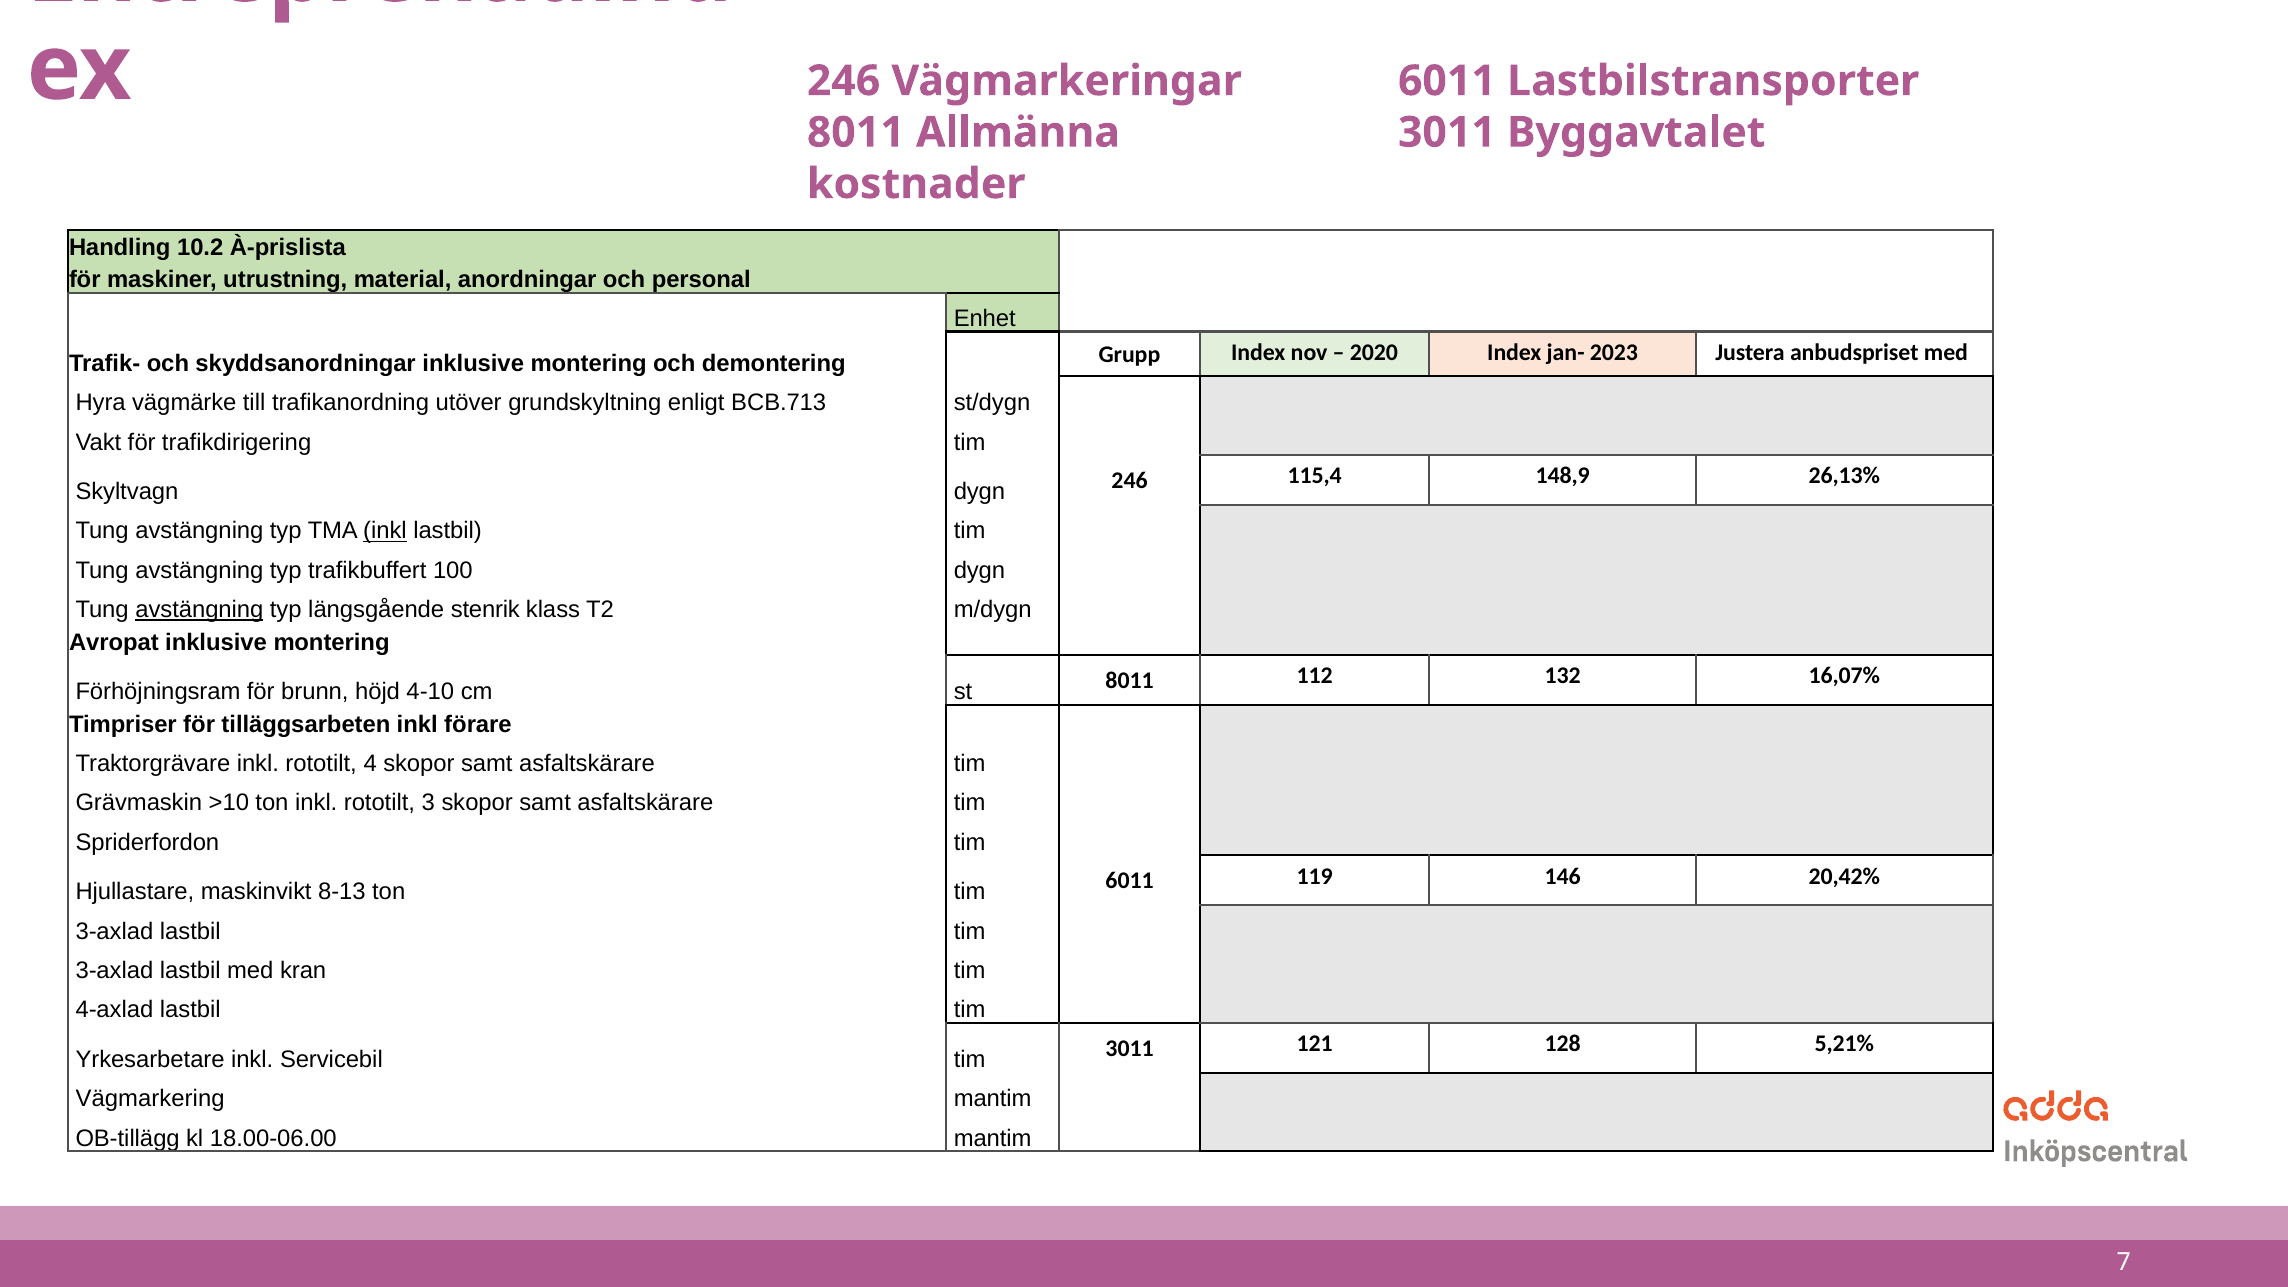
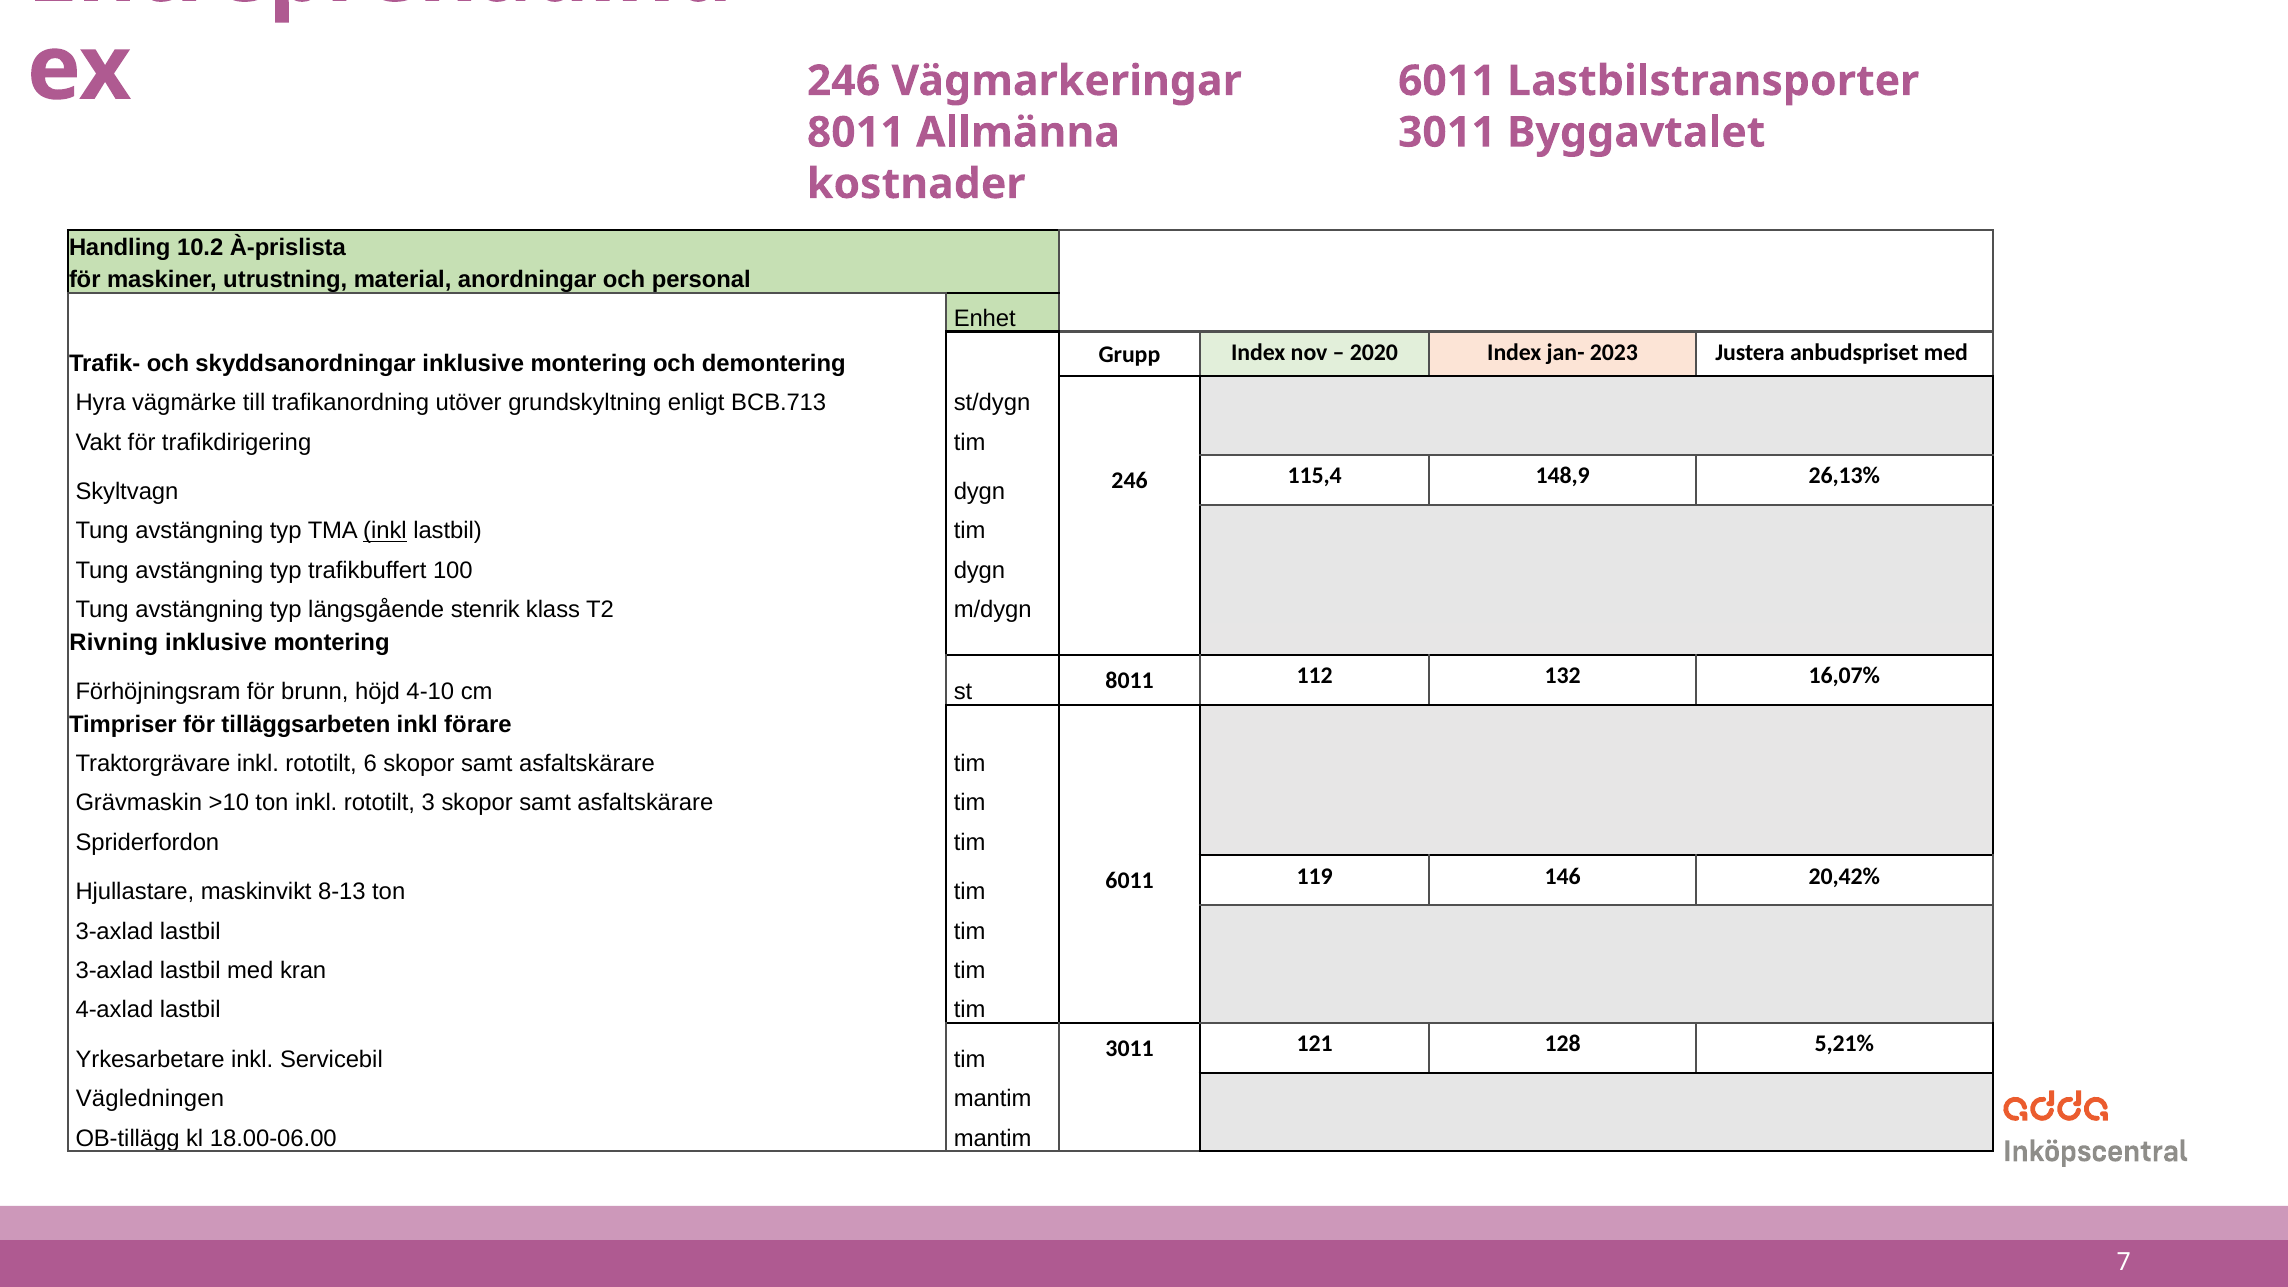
avstängning at (199, 610) underline: present -> none
Avropat: Avropat -> Rivning
4: 4 -> 6
Vägmarkering: Vägmarkering -> Vägledningen
